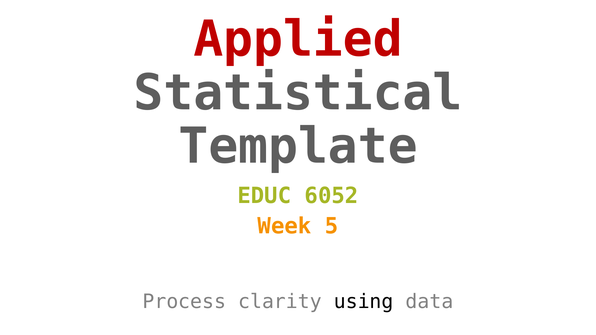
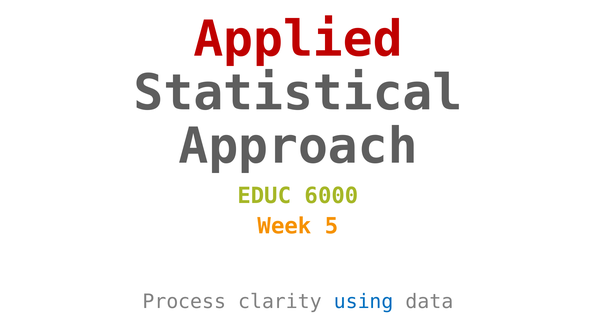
Template: Template -> Approach
6052: 6052 -> 6000
using colour: black -> blue
